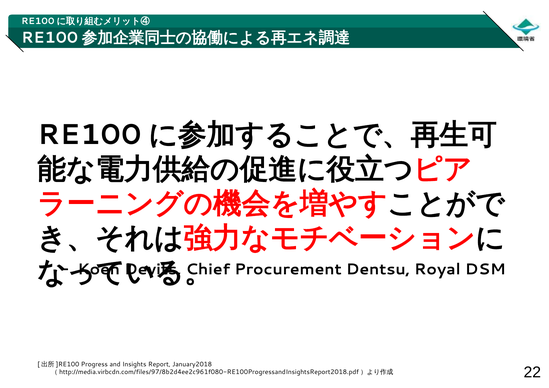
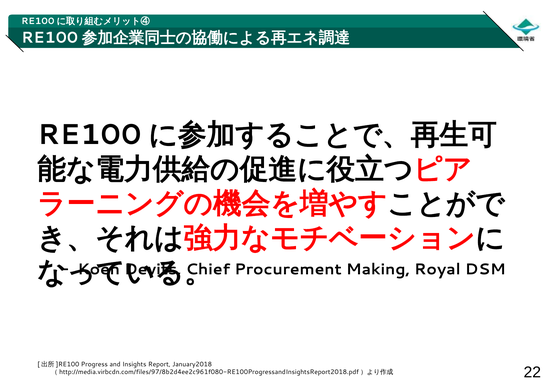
Dentsu: Dentsu -> Making
